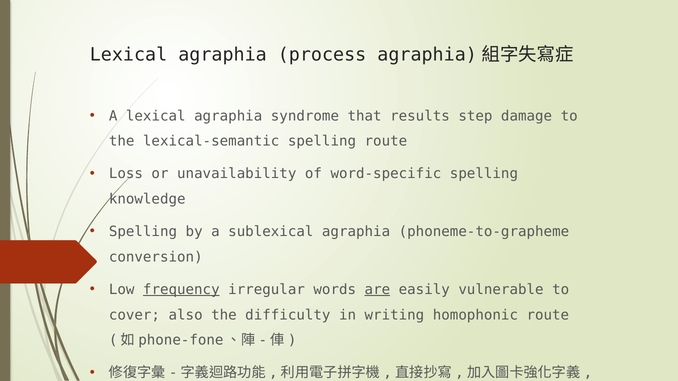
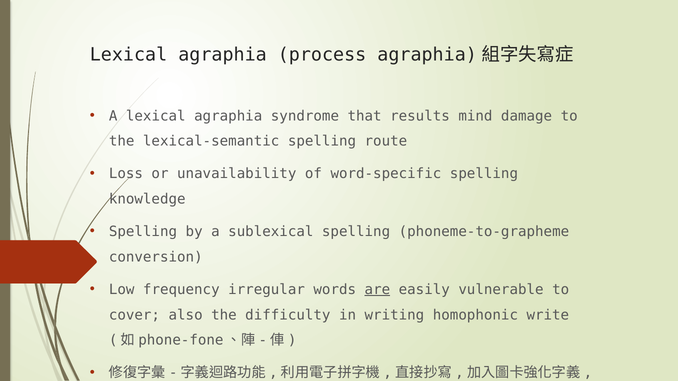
step: step -> mind
sublexical agraphia: agraphia -> spelling
frequency underline: present -> none
homophonic route: route -> write
